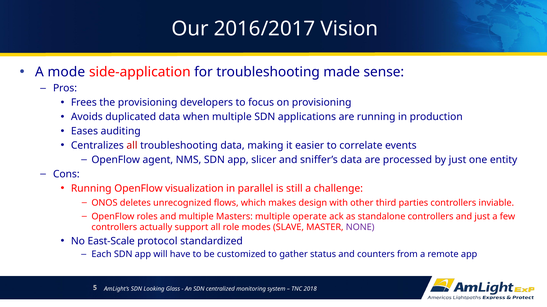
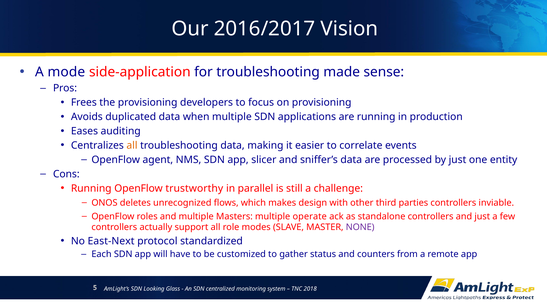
all at (132, 146) colour: red -> orange
visualization: visualization -> trustworthy
East-Scale: East-Scale -> East-Next
